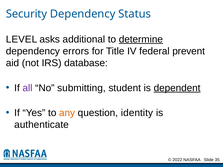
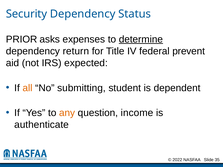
LEVEL: LEVEL -> PRIOR
additional: additional -> expenses
errors: errors -> return
database: database -> expected
all colour: purple -> orange
dependent underline: present -> none
identity: identity -> income
